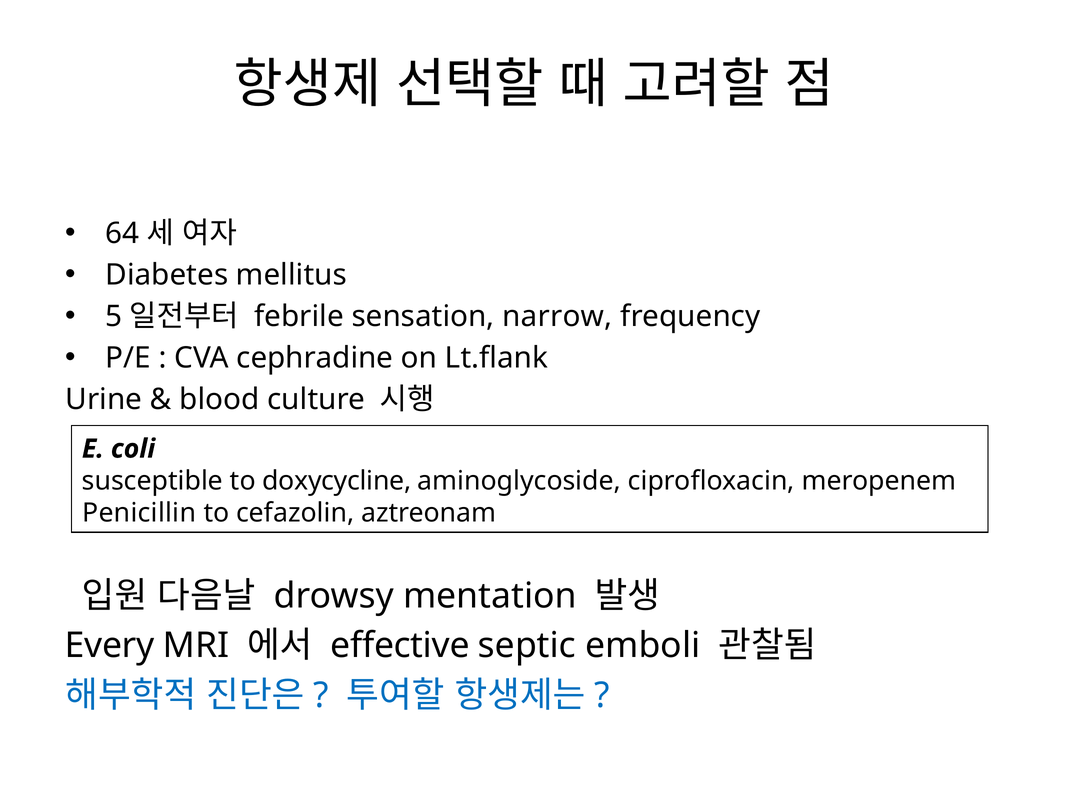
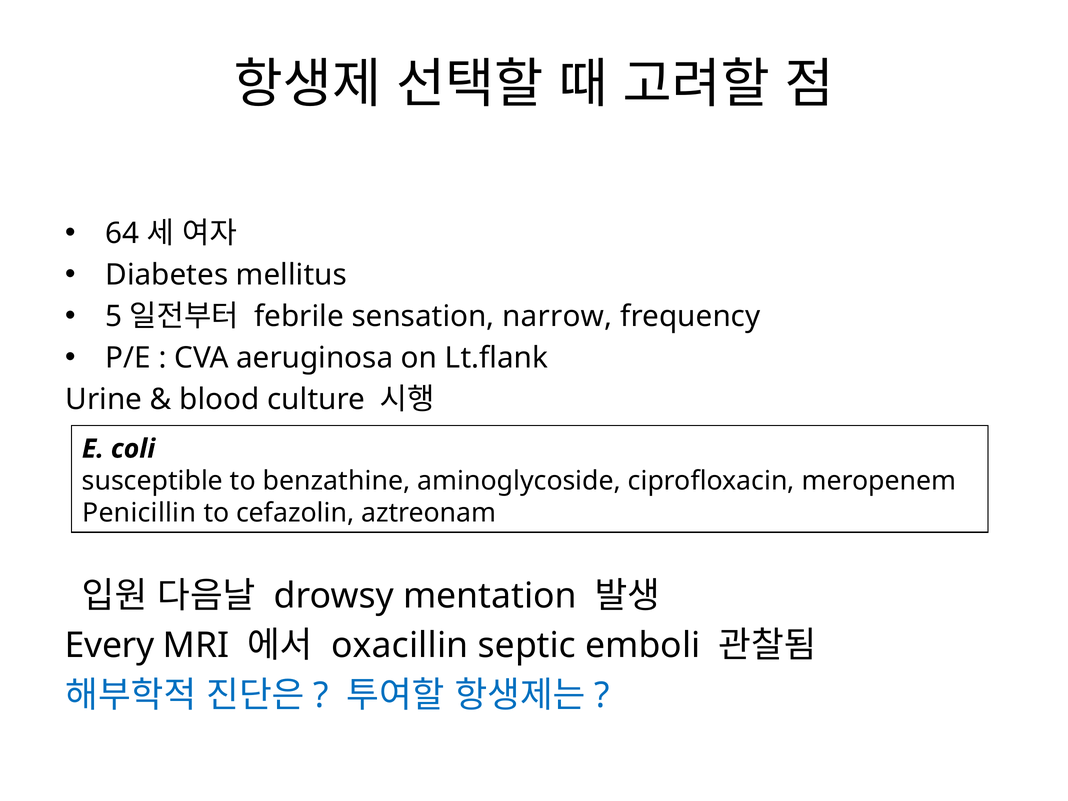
cephradine: cephradine -> aeruginosa
doxycycline: doxycycline -> benzathine
effective: effective -> oxacillin
